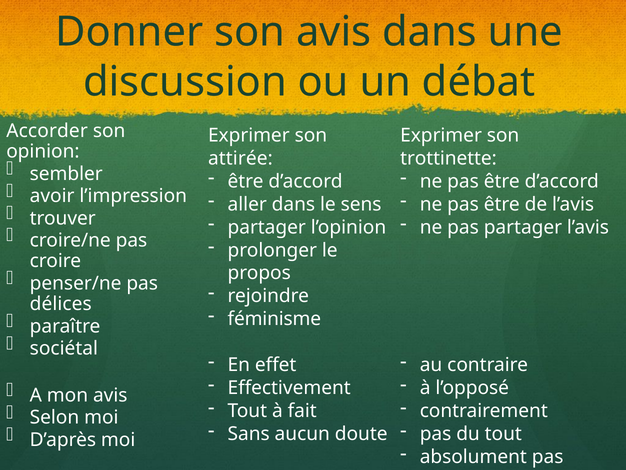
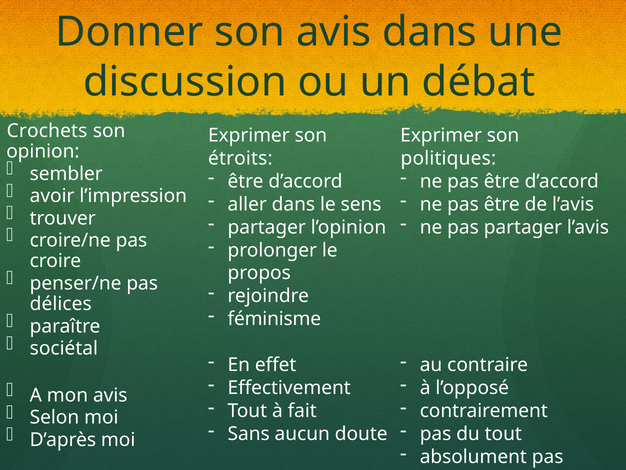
Accorder: Accorder -> Crochets
attirée: attirée -> étroits
trottinette: trottinette -> politiques
